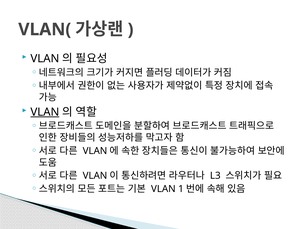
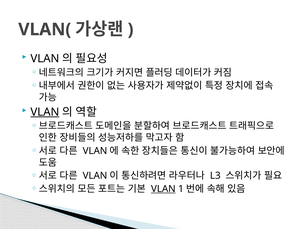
VLAN at (163, 189) underline: none -> present
